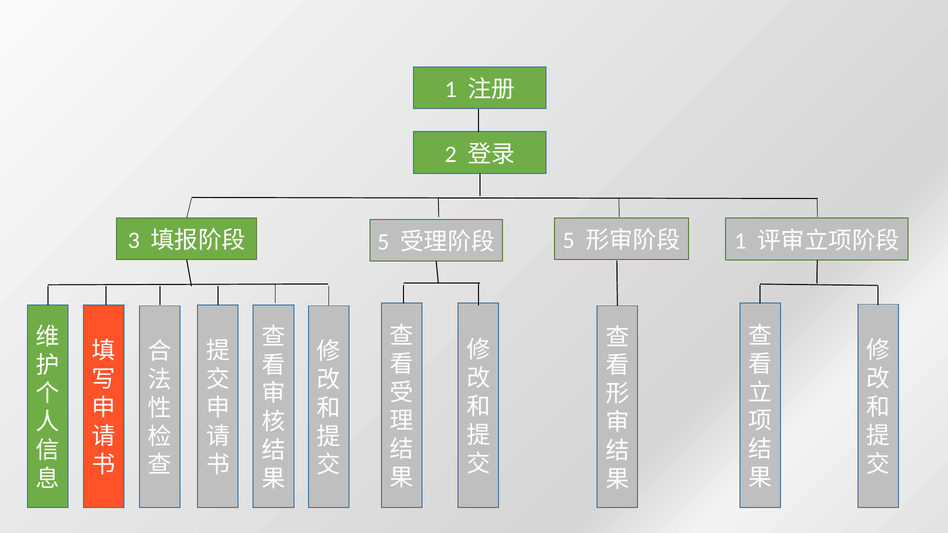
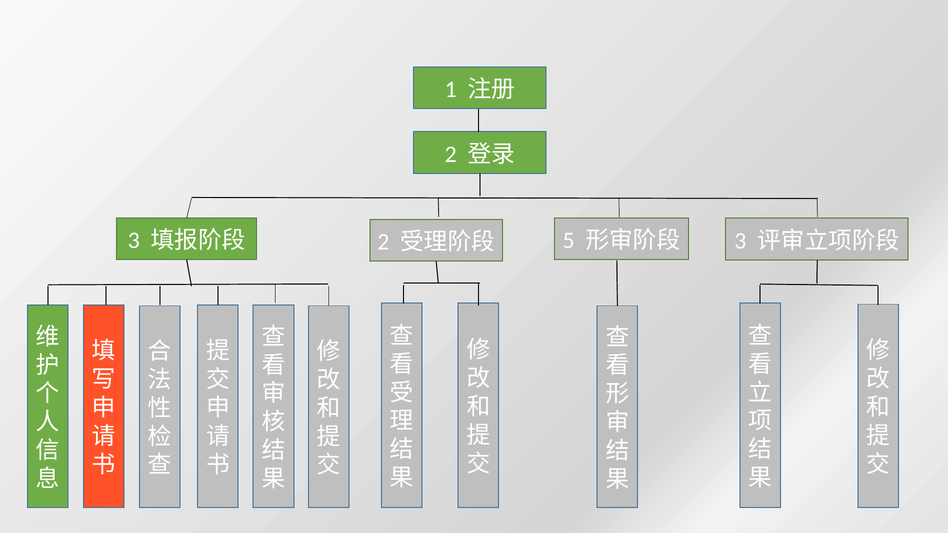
5 at (383, 242): 5 -> 2
1 at (740, 241): 1 -> 3
